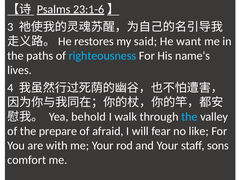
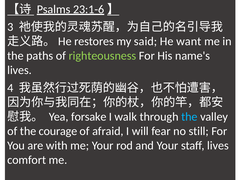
righteousness colour: light blue -> light green
behold: behold -> forsake
prepare: prepare -> courage
like: like -> still
staff sons: sons -> lives
